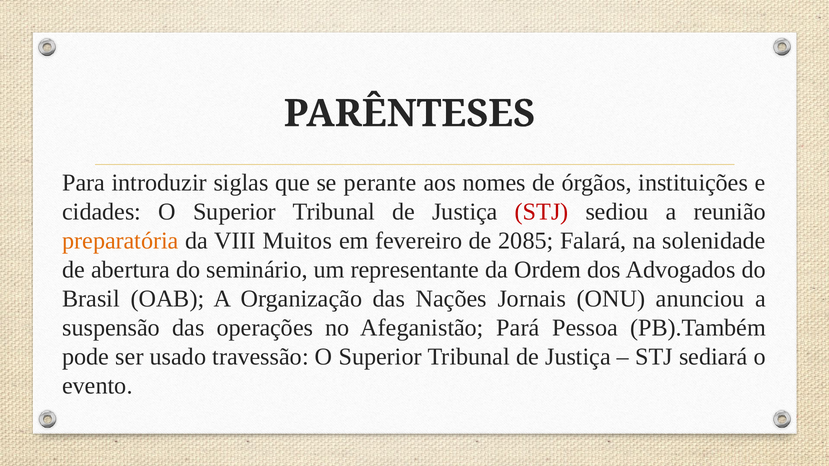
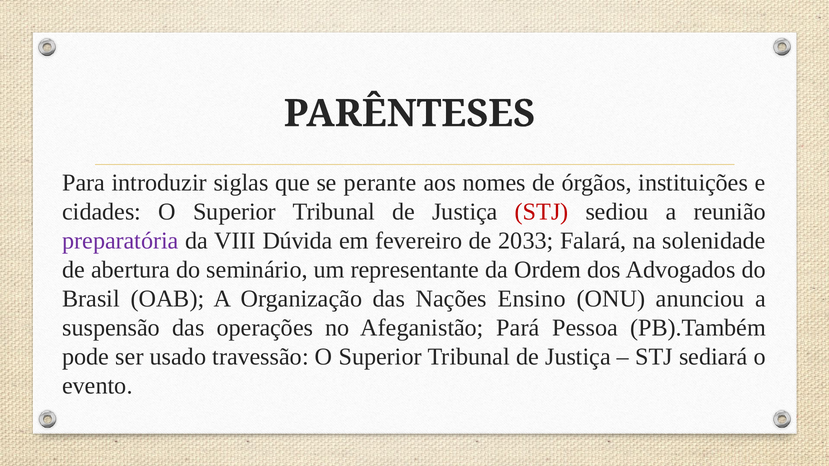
preparatória colour: orange -> purple
Muitos: Muitos -> Dúvida
2085: 2085 -> 2033
Jornais: Jornais -> Ensino
